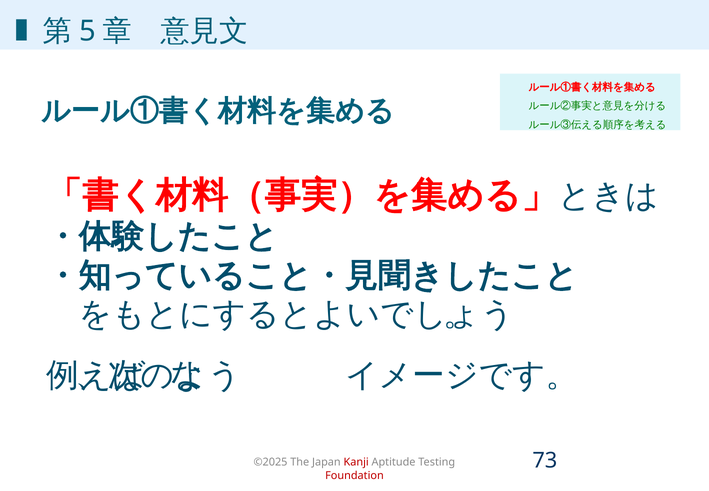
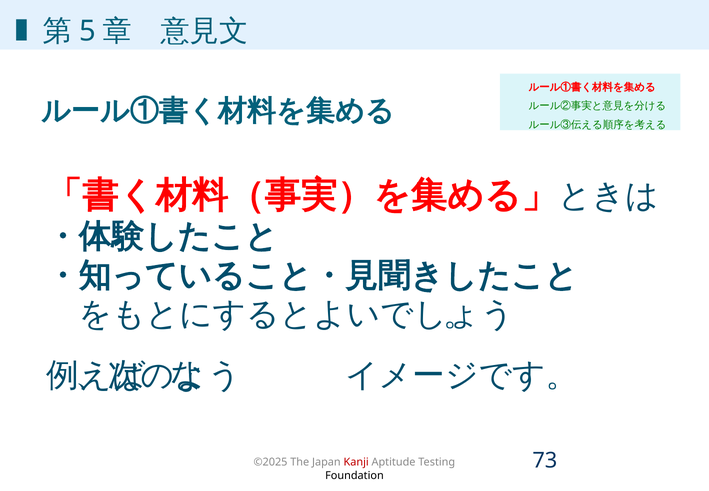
Foundation colour: red -> black
